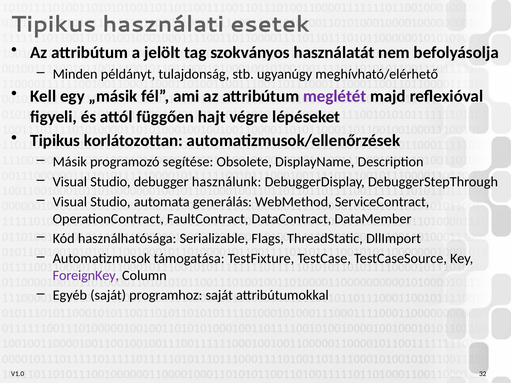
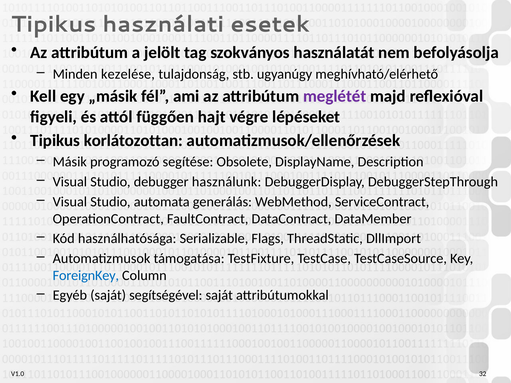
példányt: példányt -> kezelése
ForeignKey colour: purple -> blue
programhoz: programhoz -> segítségével
